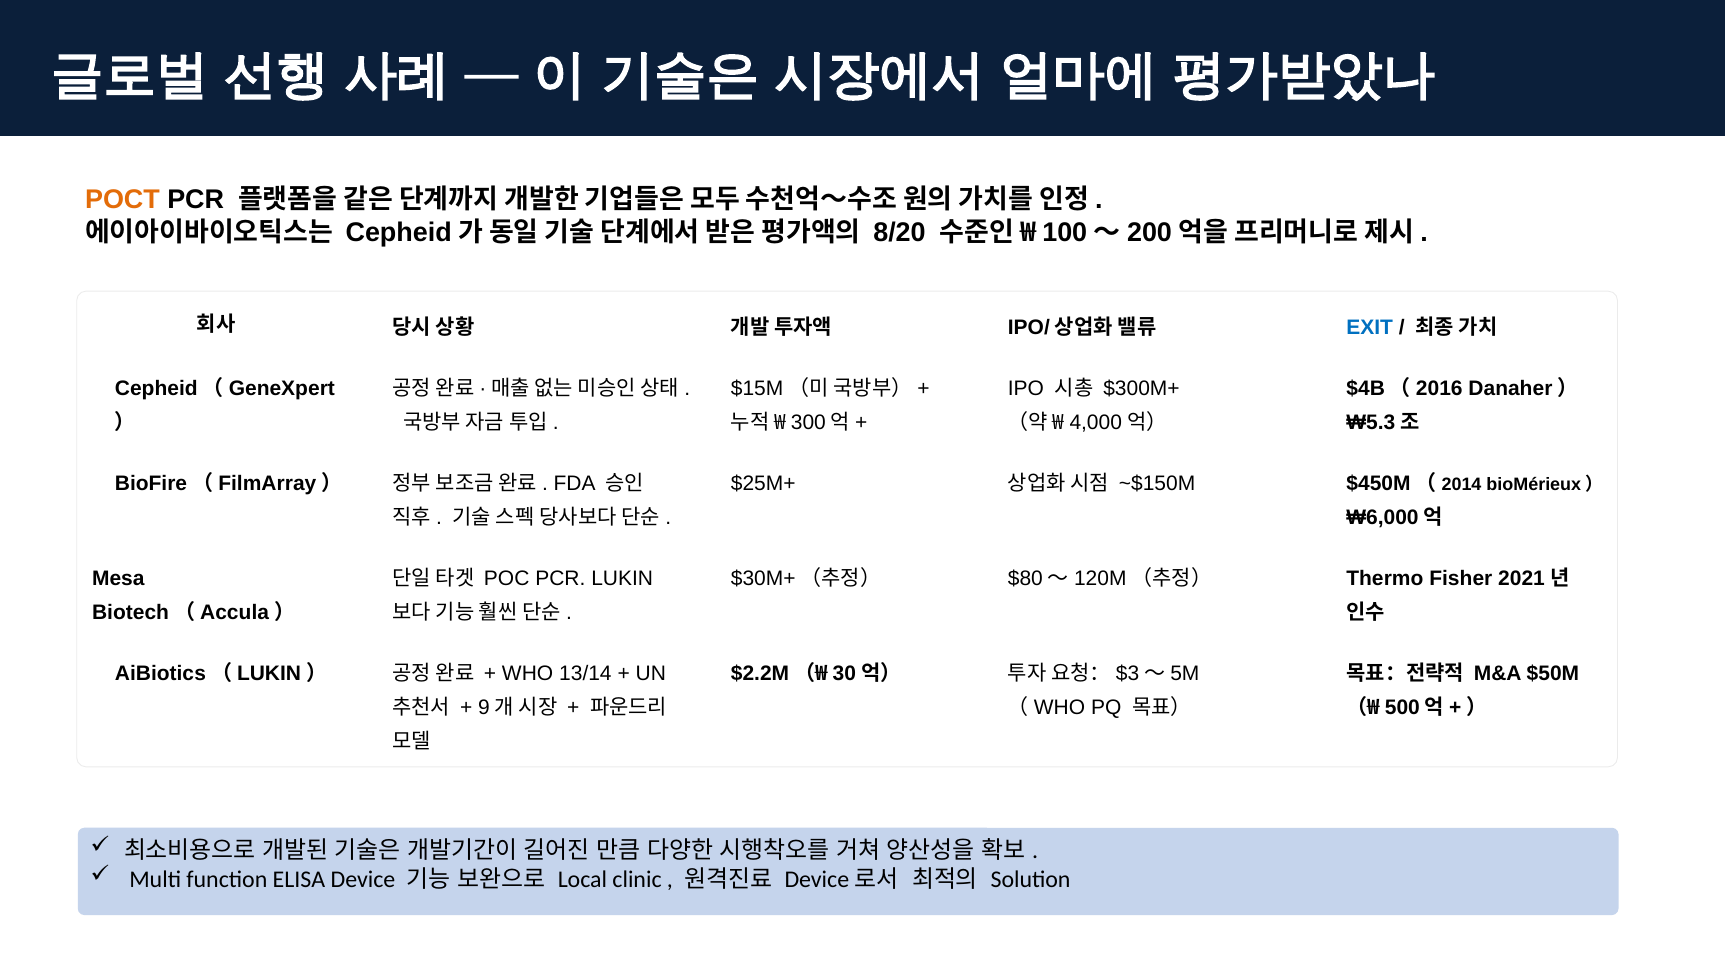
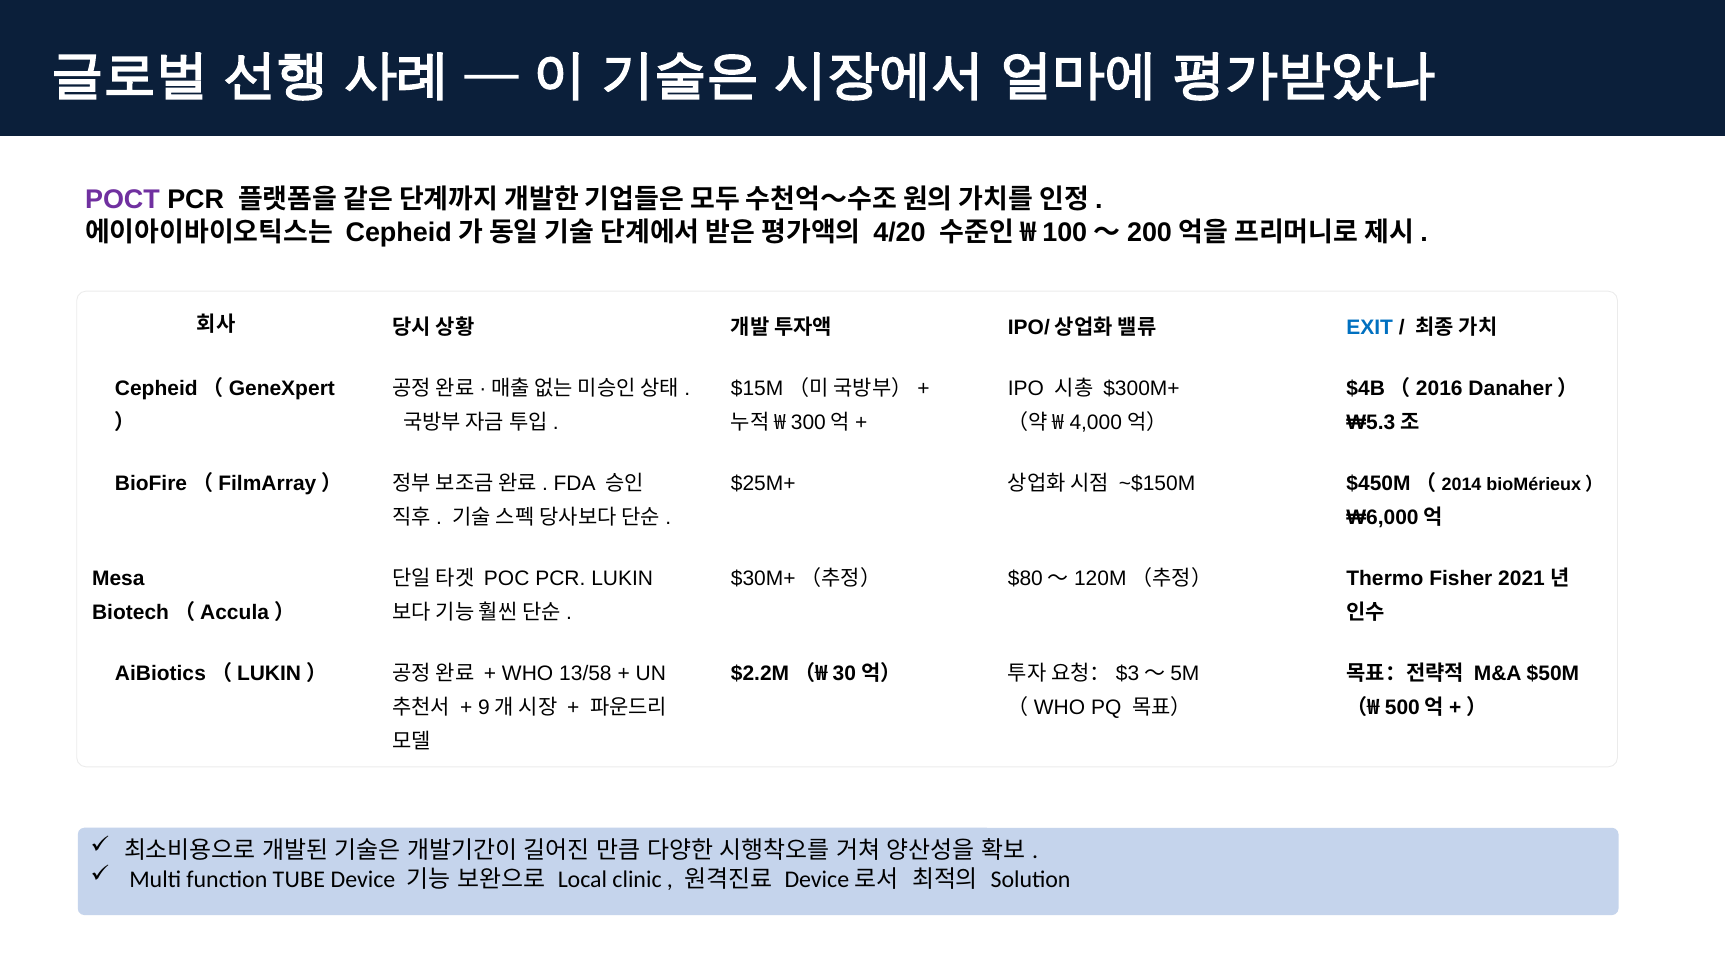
POCT colour: orange -> purple
8/20: 8/20 -> 4/20
13/14: 13/14 -> 13/58
ELISA: ELISA -> TUBE
